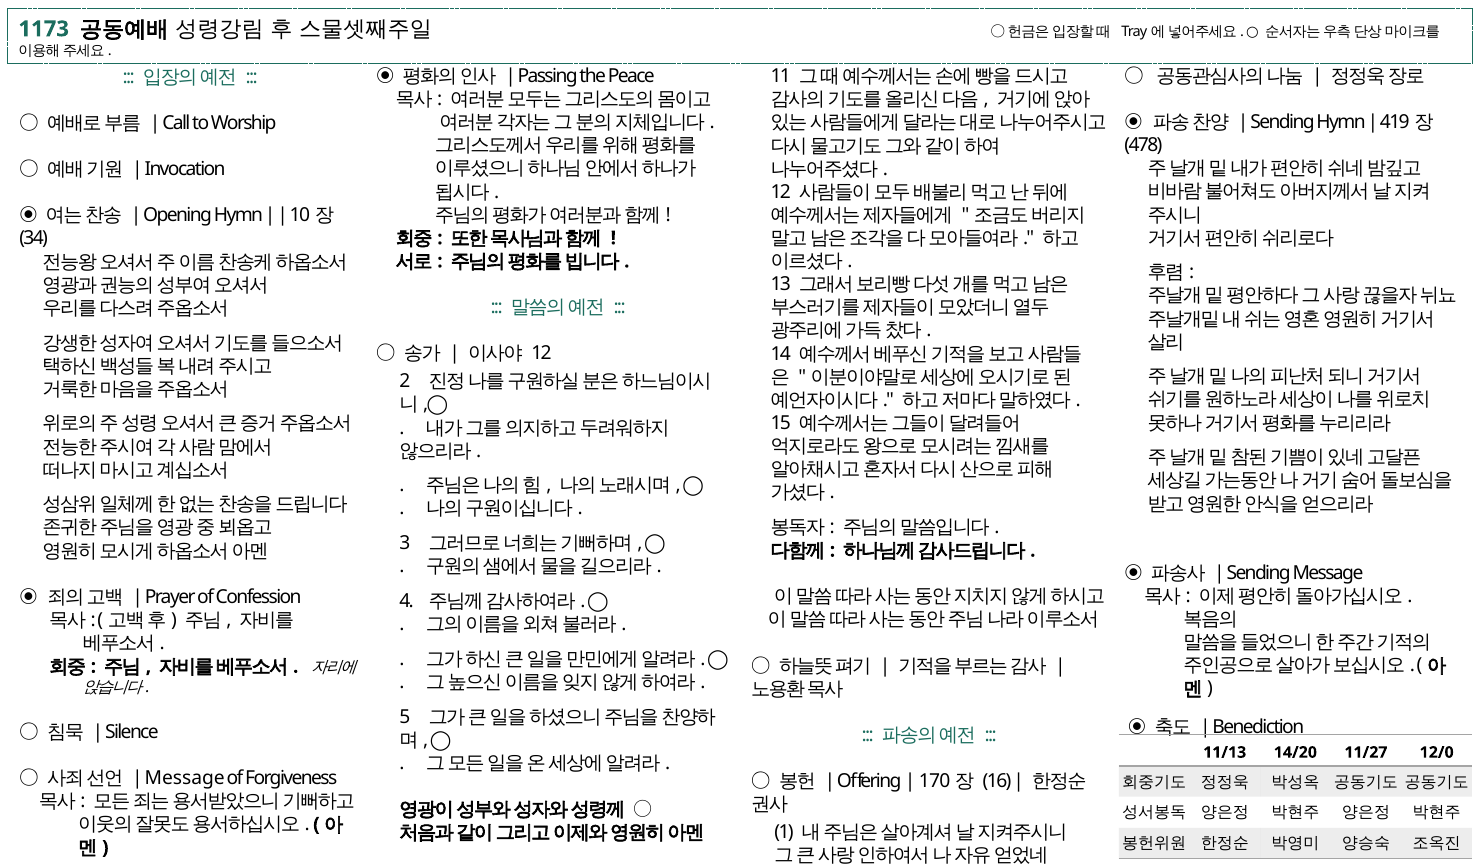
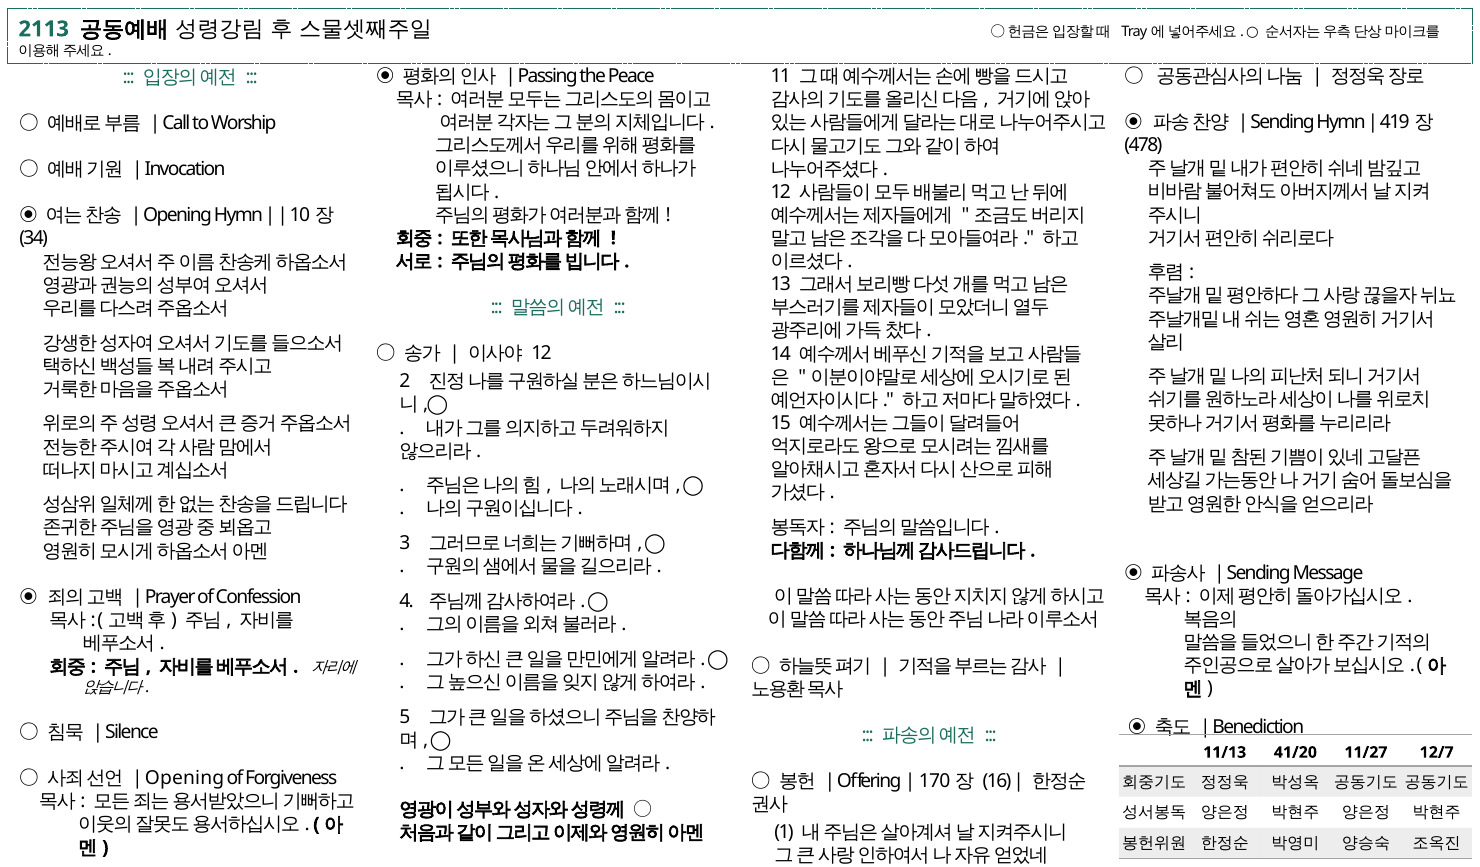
1173: 1173 -> 2113
14/20: 14/20 -> 41/20
12/0: 12/0 -> 12/7
Message at (185, 778): Message -> Opening
